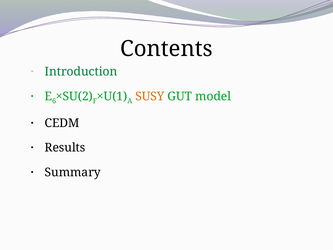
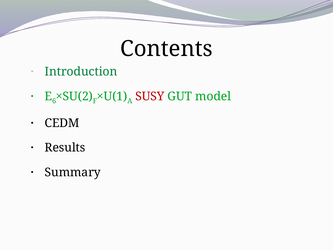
SUSY colour: orange -> red
